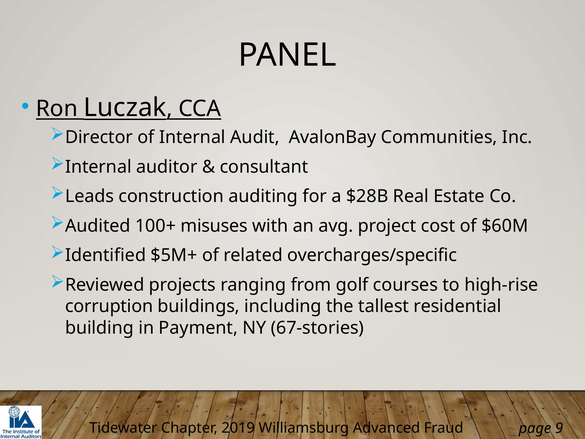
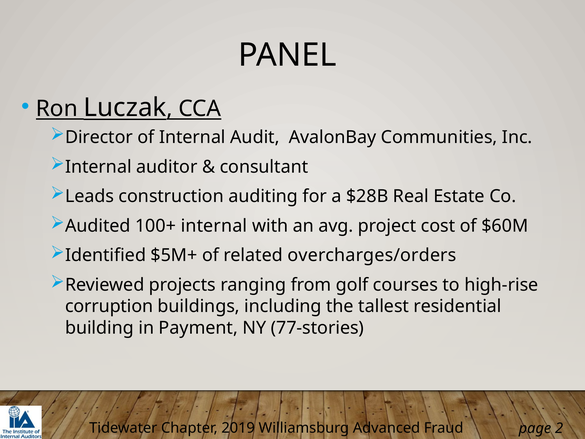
100+ misuses: misuses -> internal
overcharges/specific: overcharges/specific -> overcharges/orders
67-stories: 67-stories -> 77-stories
9: 9 -> 2
